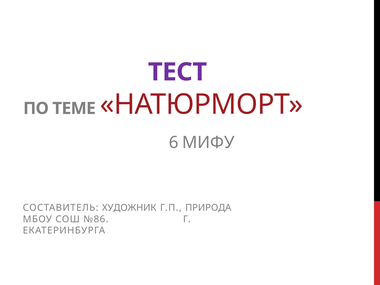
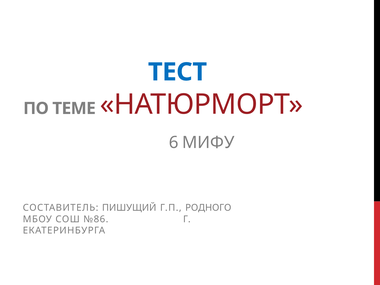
ТЕСТ colour: purple -> blue
ХУДОЖНИК: ХУДОЖНИК -> ПИШУЩИЙ
ПРИРОДА: ПРИРОДА -> РОДНОГО
